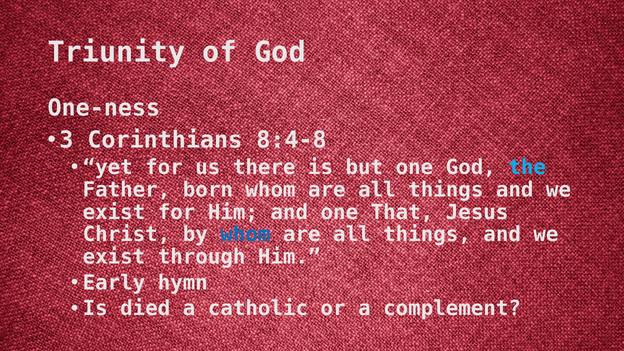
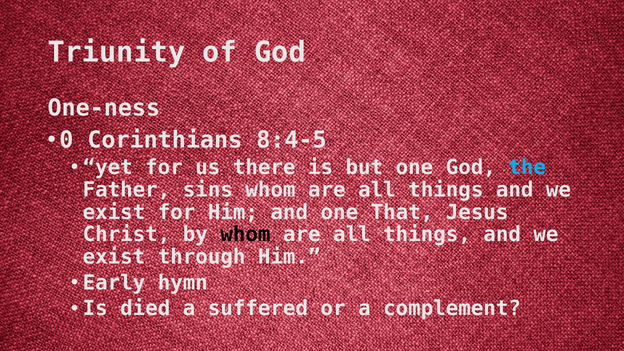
3: 3 -> 0
8:4-8: 8:4-8 -> 8:4-5
born: born -> sins
whom at (245, 235) colour: blue -> black
catholic: catholic -> suffered
